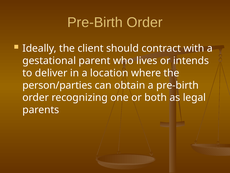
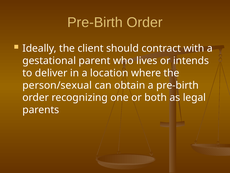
person/parties: person/parties -> person/sexual
